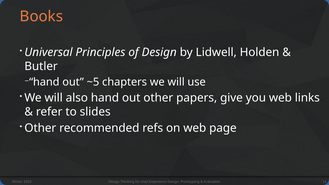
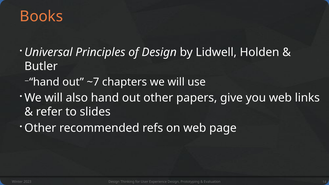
~5: ~5 -> ~7
